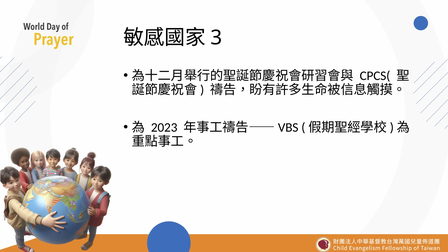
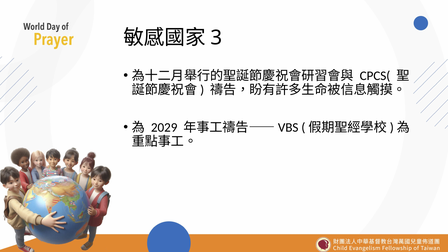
2023: 2023 -> 2029
